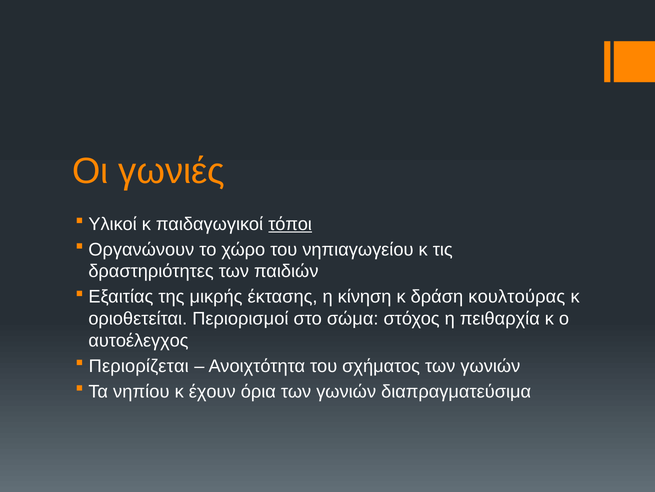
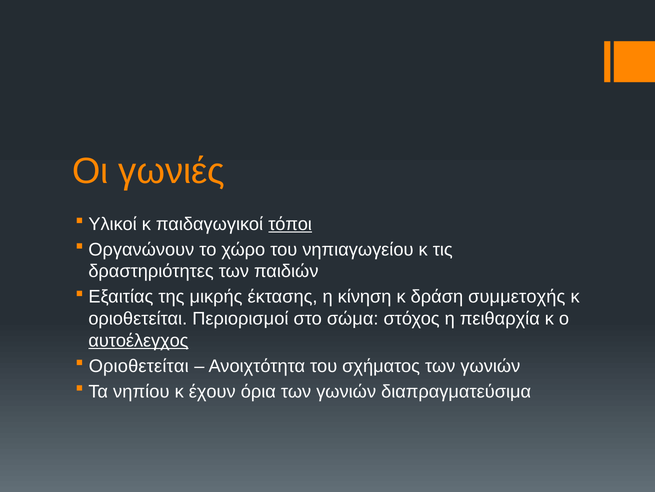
κουλτούρας: κουλτούρας -> συμμετοχής
αυτοέλεγχος underline: none -> present
Περιορίζεται at (139, 366): Περιορίζεται -> Οριοθετείται
